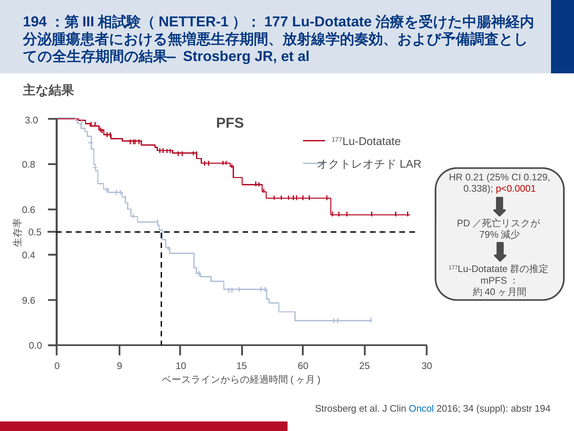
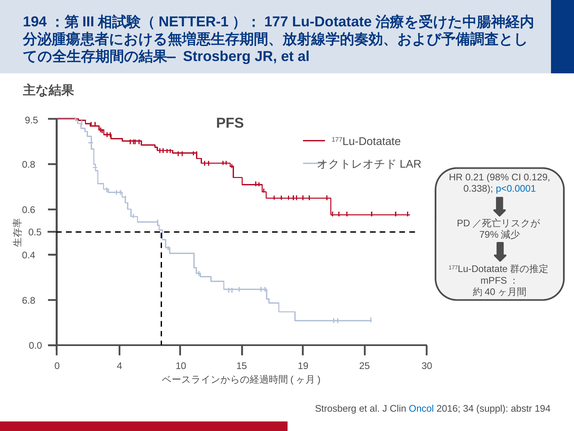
3.0: 3.0 -> 9.5
25%: 25% -> 98%
p<0.0001 colour: red -> blue
9.6: 9.6 -> 6.8
9: 9 -> 4
60: 60 -> 19
